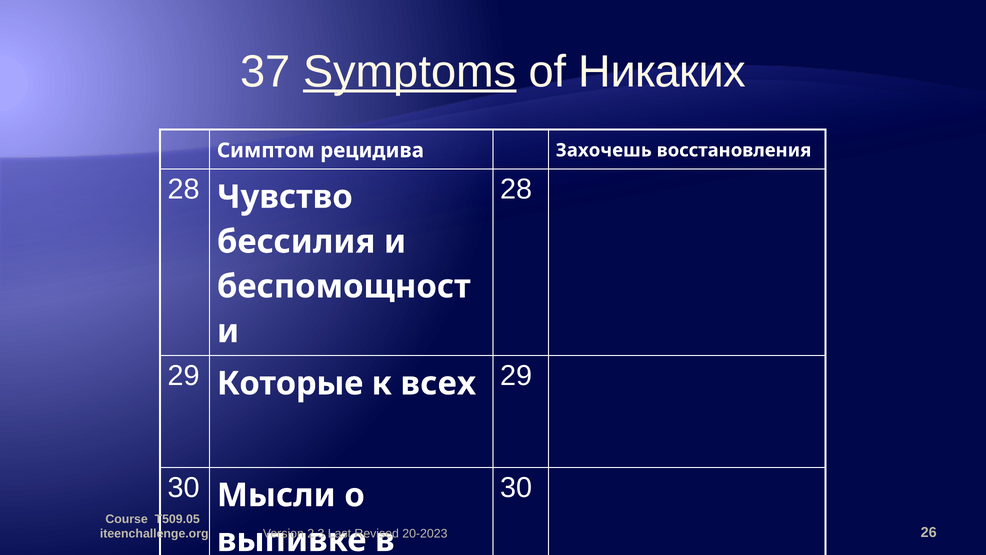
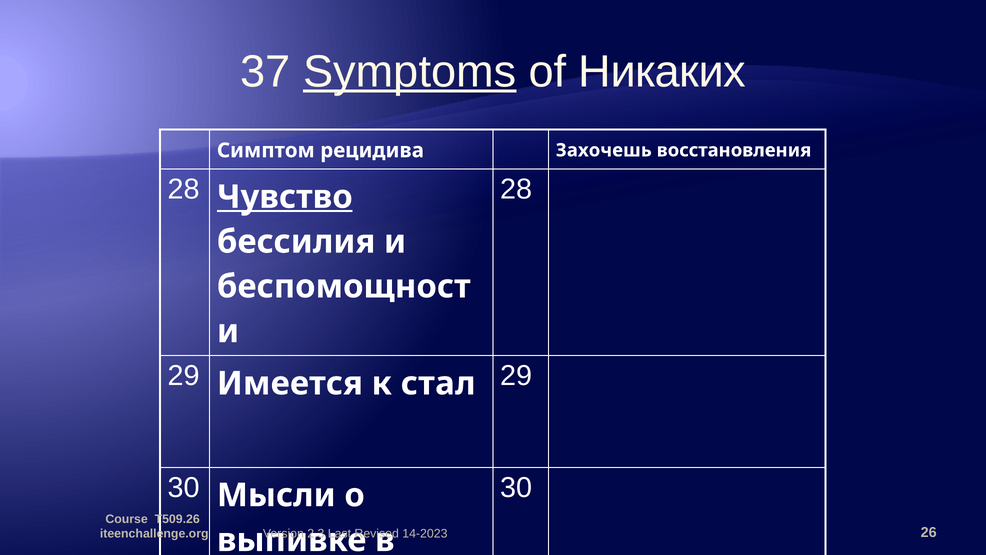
Чувство underline: none -> present
Которые: Которые -> Имеется
всех: всех -> стал
T509.05: T509.05 -> T509.26
20-2023: 20-2023 -> 14-2023
